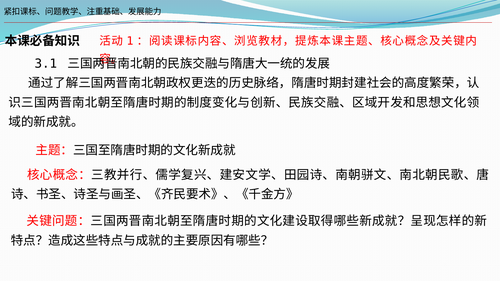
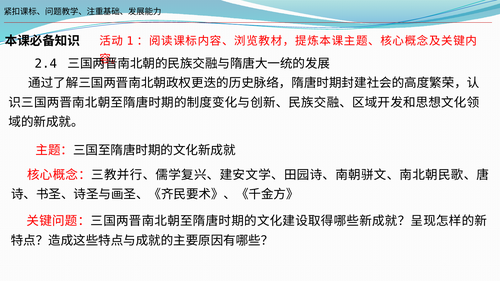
3.1: 3.1 -> 2.4
